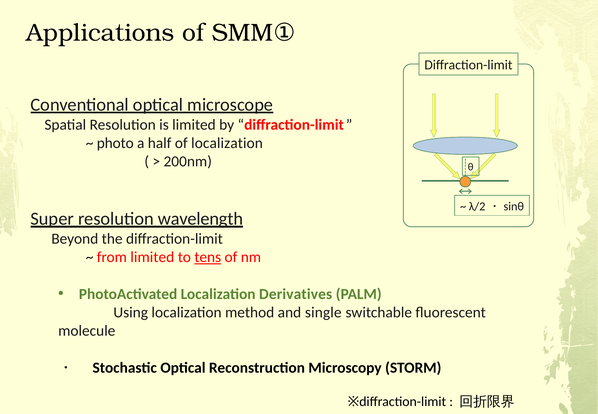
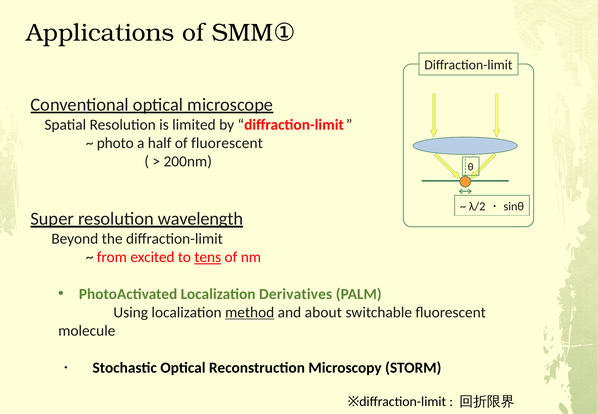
of localization: localization -> fluorescent
from limited: limited -> excited
method underline: none -> present
single: single -> about
